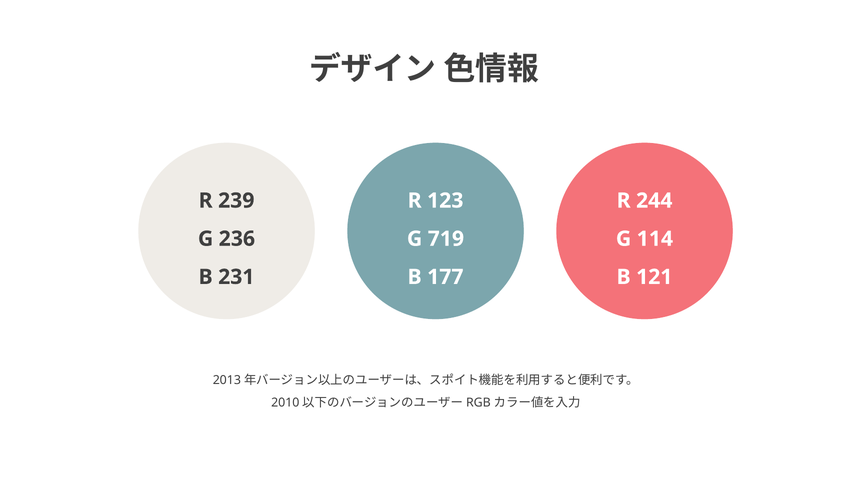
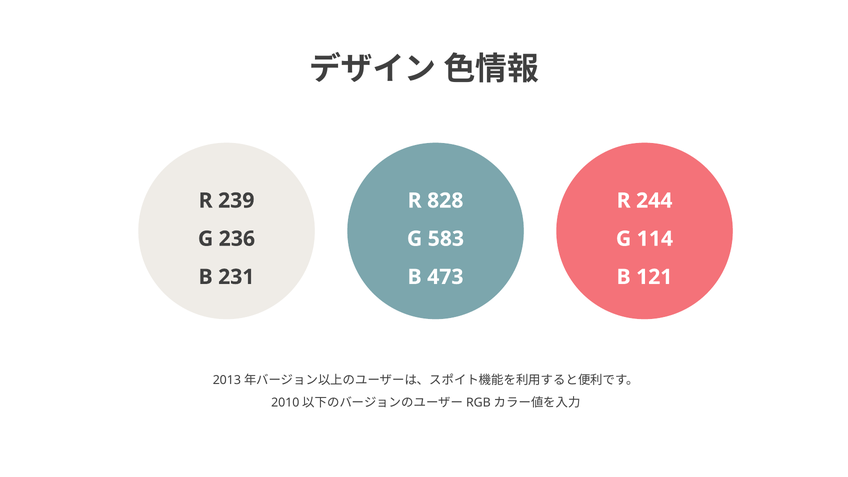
123: 123 -> 828
719: 719 -> 583
177: 177 -> 473
